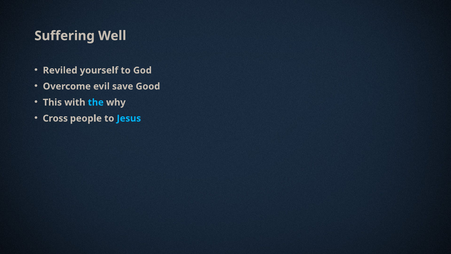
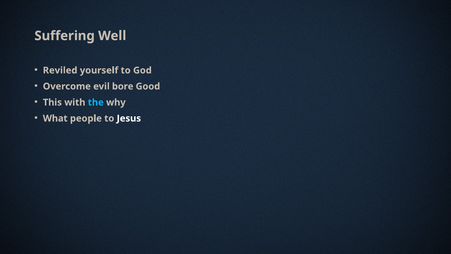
save: save -> bore
Cross: Cross -> What
Jesus colour: light blue -> white
